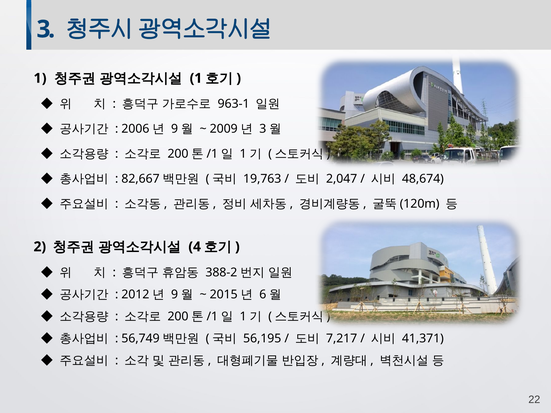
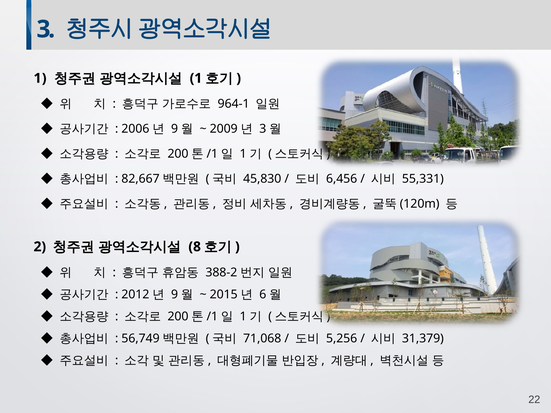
963-1: 963-1 -> 964-1
19,763: 19,763 -> 45,830
2,047: 2,047 -> 6,456
48,674: 48,674 -> 55,331
4: 4 -> 8
56,195: 56,195 -> 71,068
7,217: 7,217 -> 5,256
41,371: 41,371 -> 31,379
